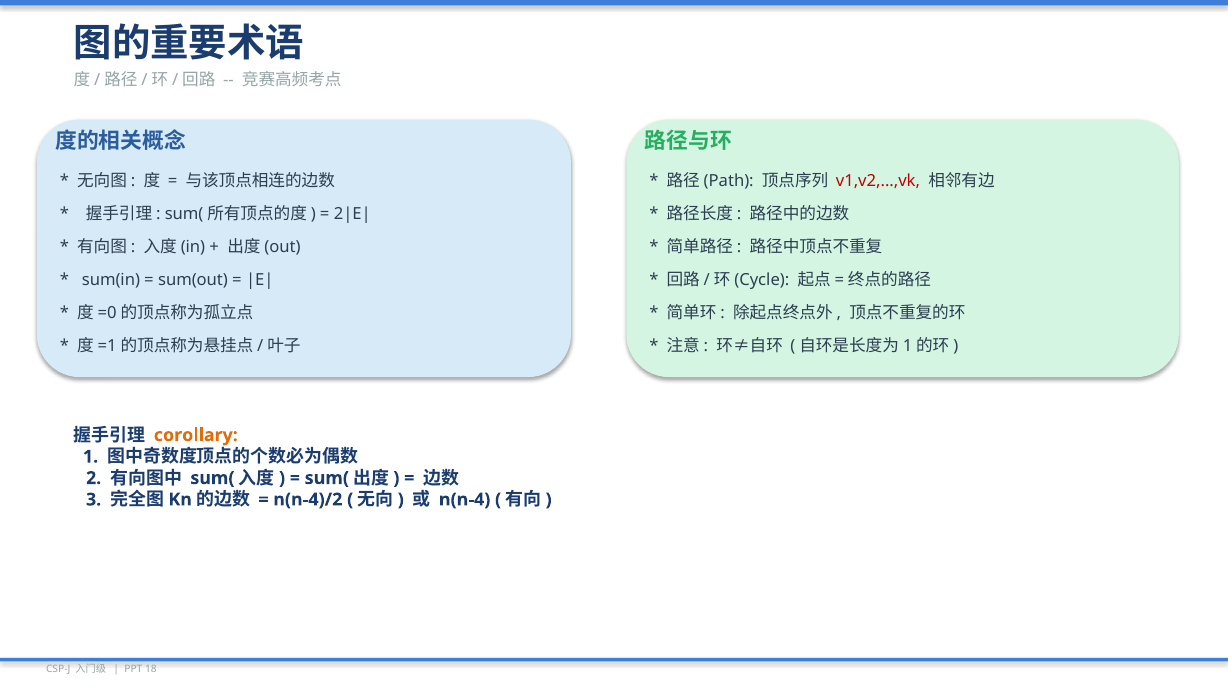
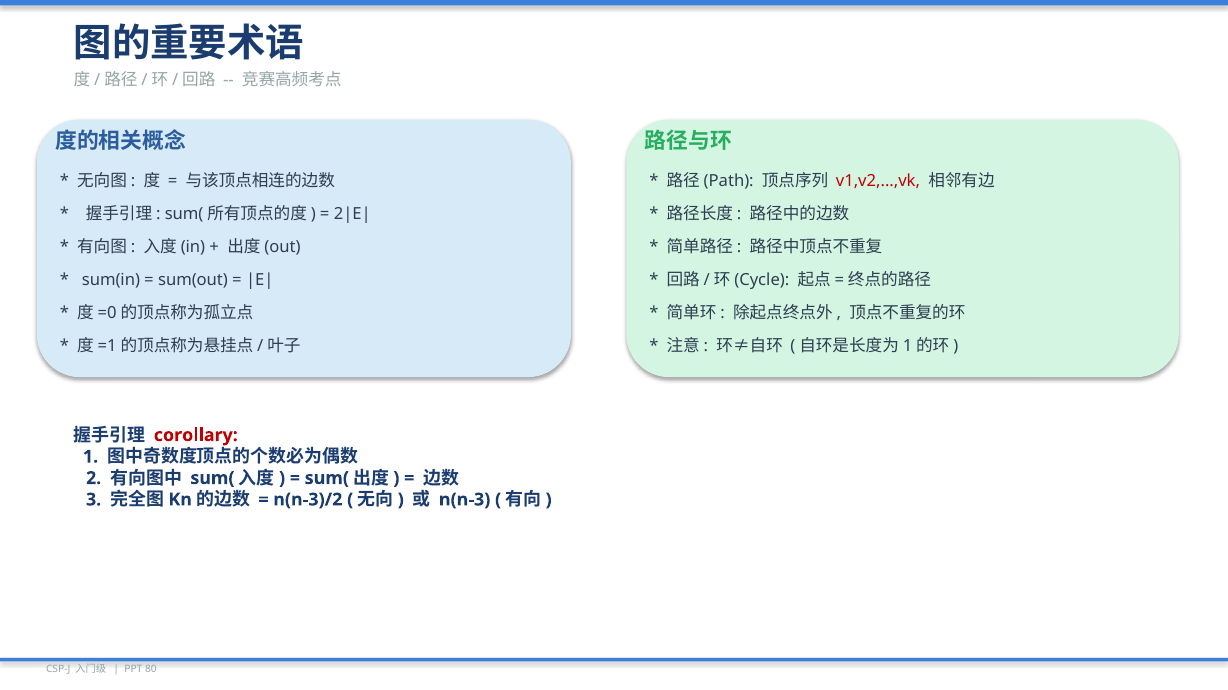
corollary colour: orange -> red
n(n-4)/2: n(n-4)/2 -> n(n-3)/2
n(n-4: n(n-4 -> n(n-3
18: 18 -> 80
